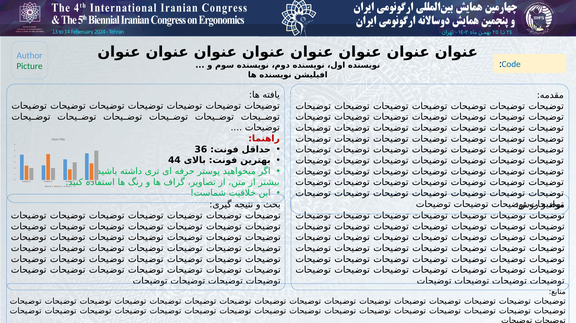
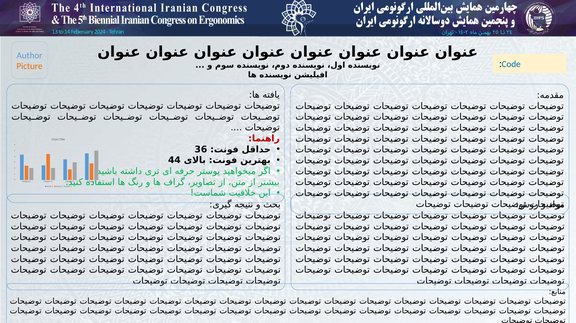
Picture colour: green -> orange
